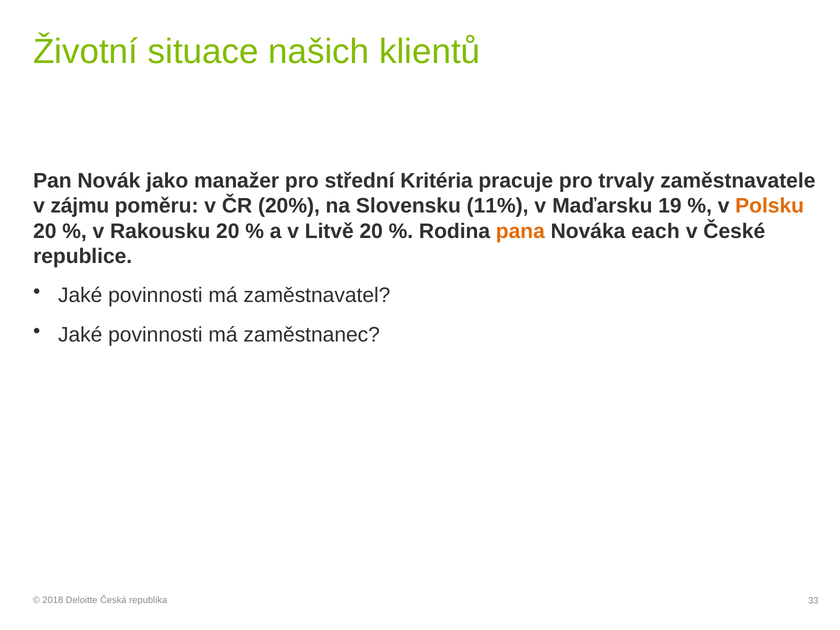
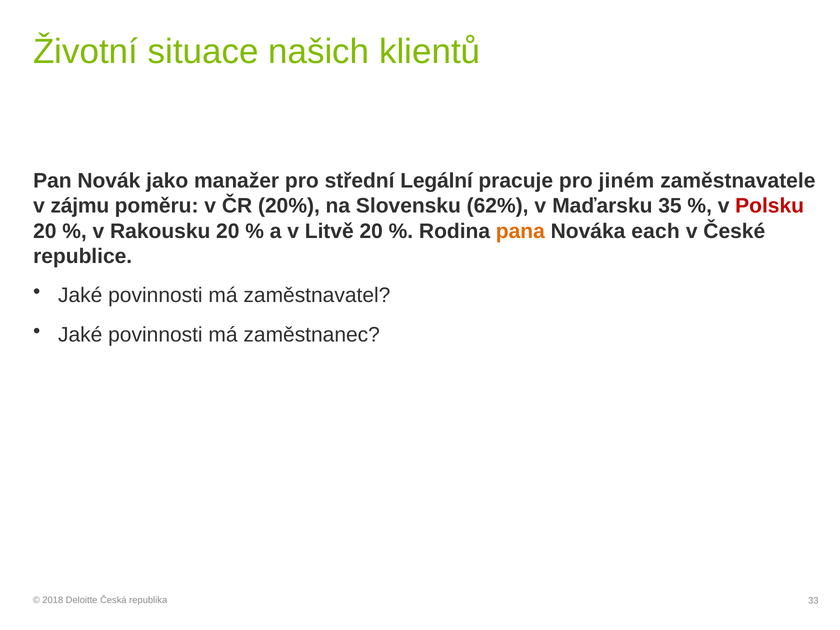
Kritéria: Kritéria -> Legální
trvaly: trvaly -> jiném
11%: 11% -> 62%
19: 19 -> 35
Polsku colour: orange -> red
